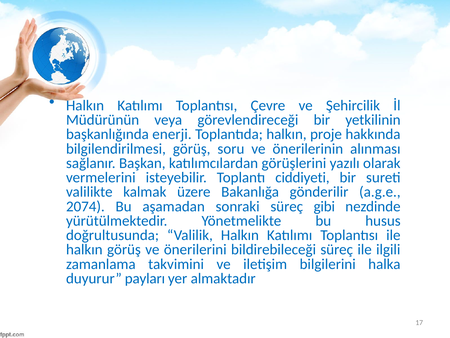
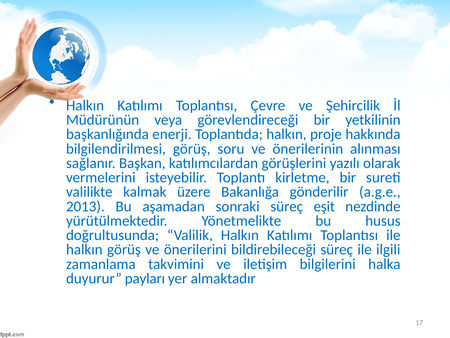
ciddiyeti: ciddiyeti -> kirletme
2074: 2074 -> 2013
gibi: gibi -> eşit
